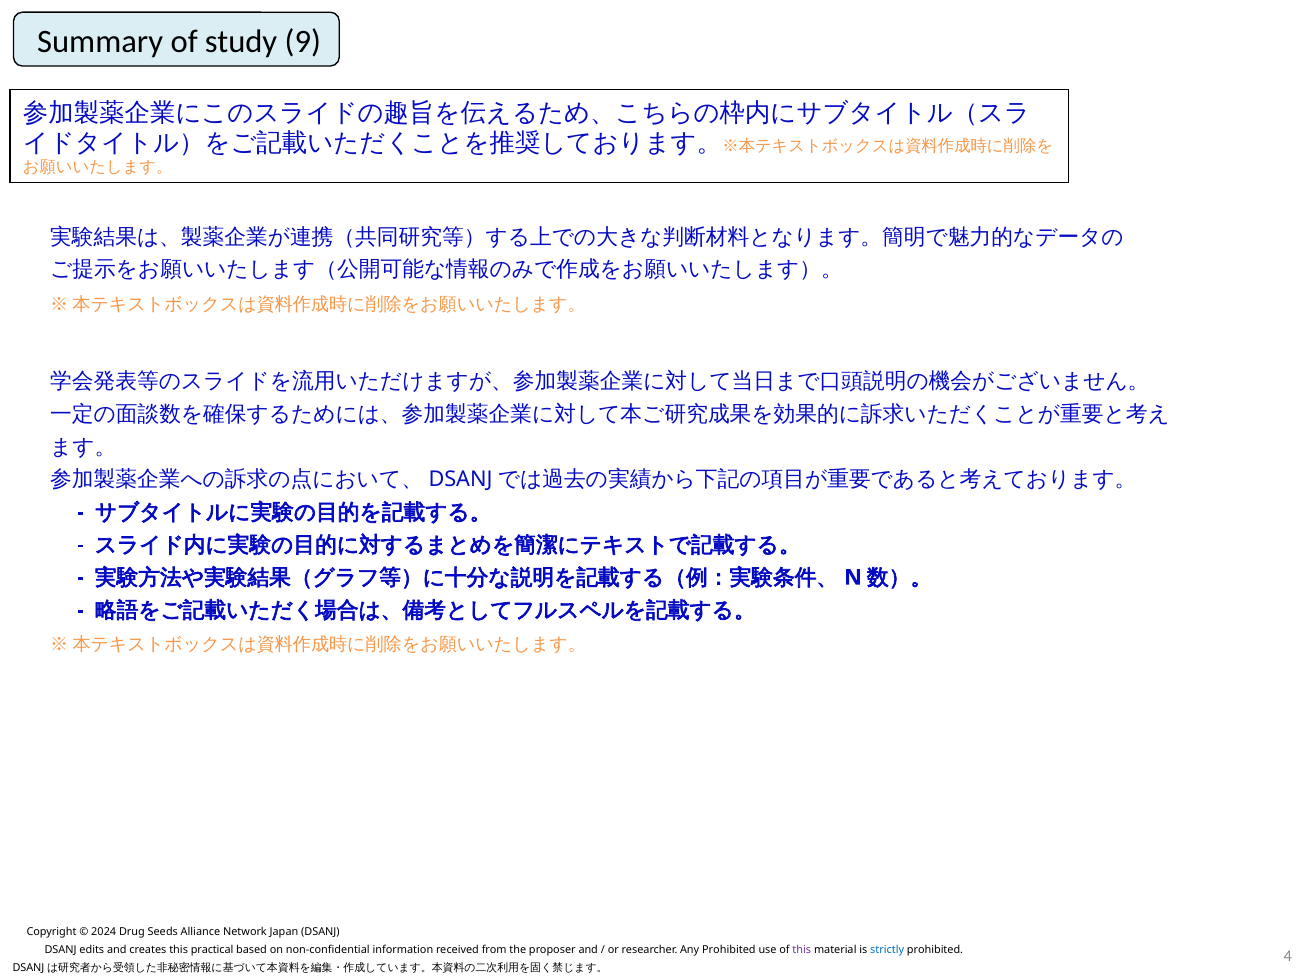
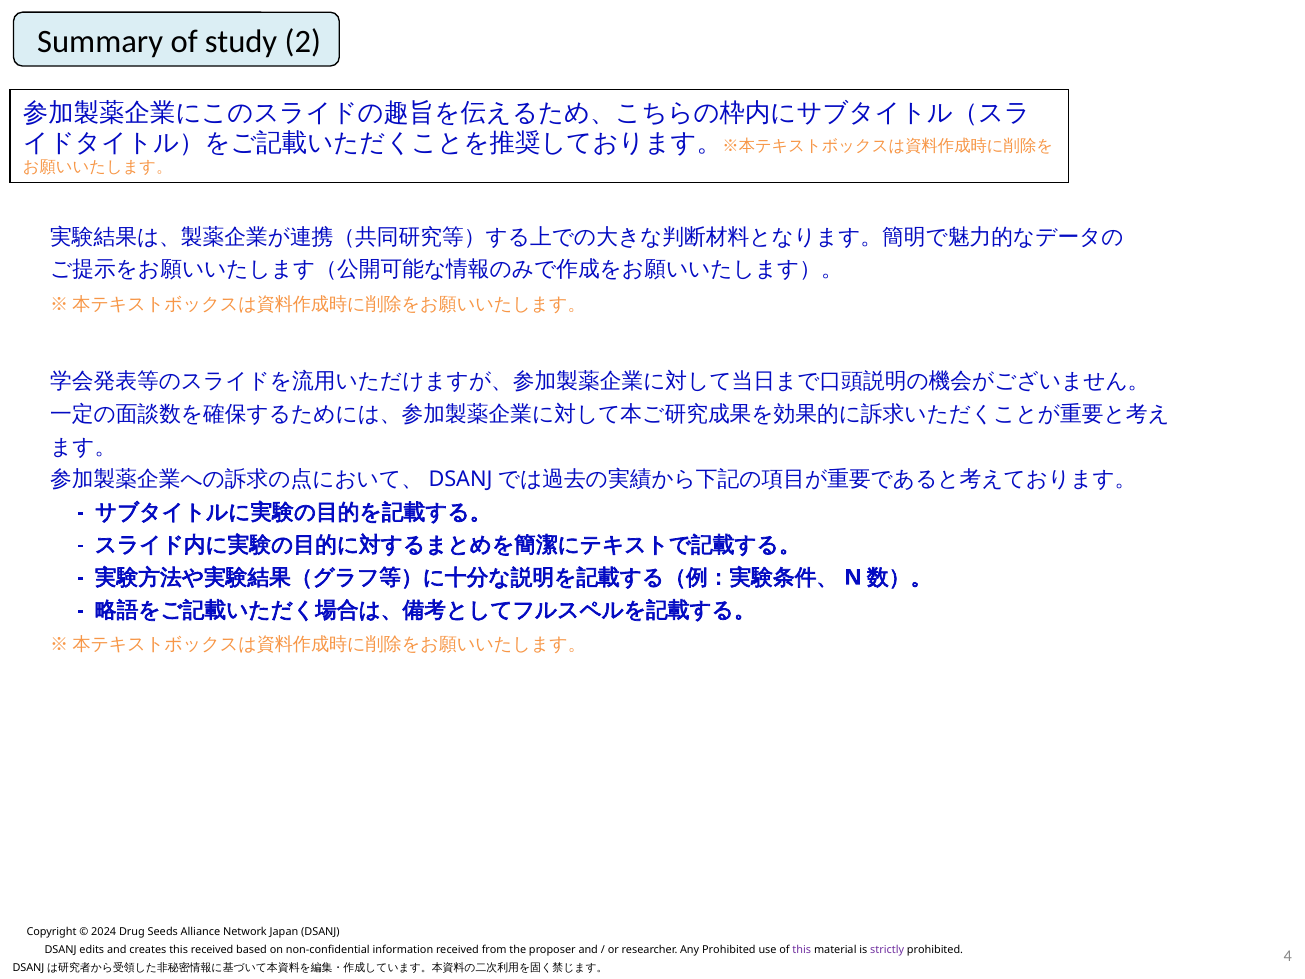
9: 9 -> 2
this practical: practical -> received
strictly colour: blue -> purple
